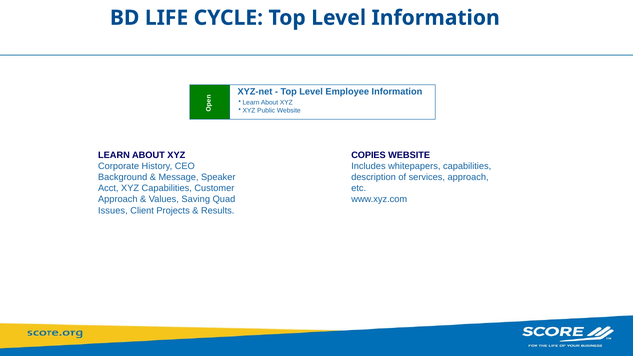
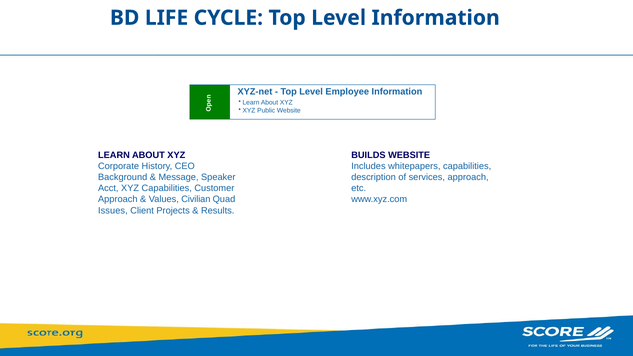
COPIES: COPIES -> BUILDS
Saving: Saving -> Civilian
